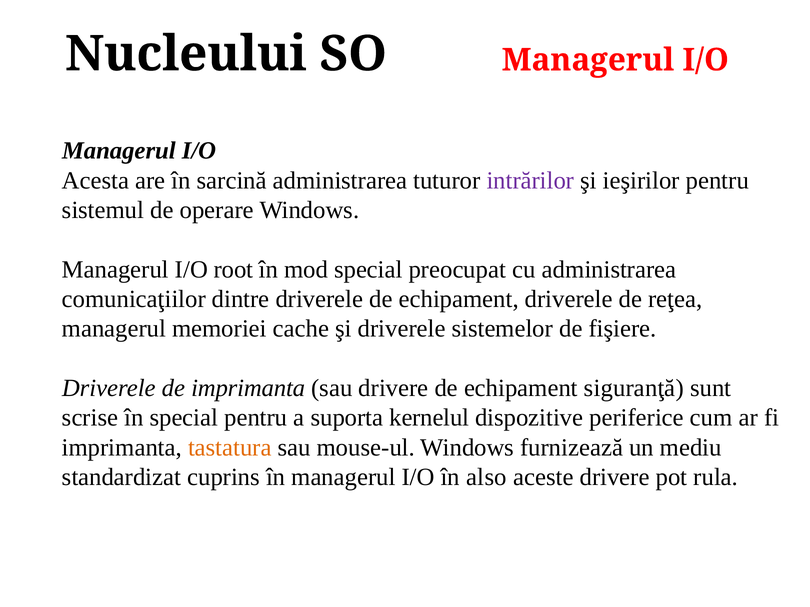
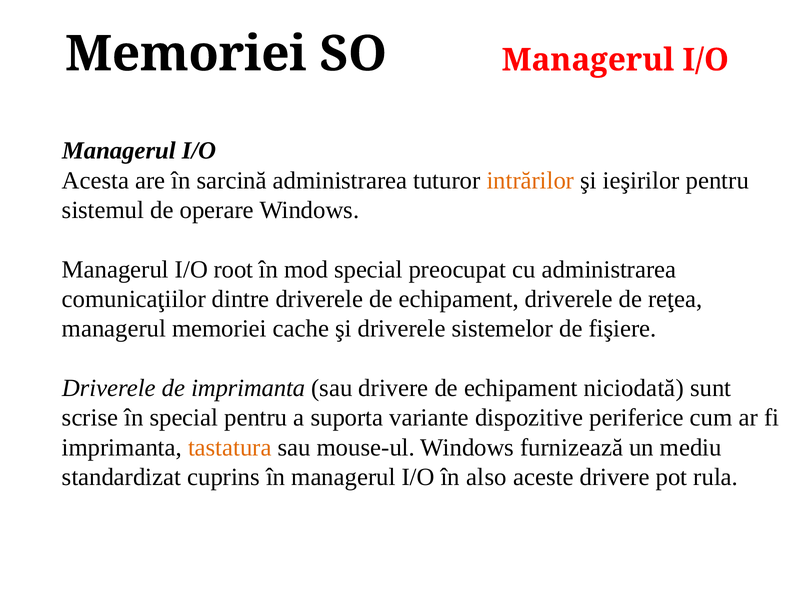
Nucleului at (186, 54): Nucleului -> Memoriei
intrărilor colour: purple -> orange
siguranţă: siguranţă -> niciodată
kernelul: kernelul -> variante
